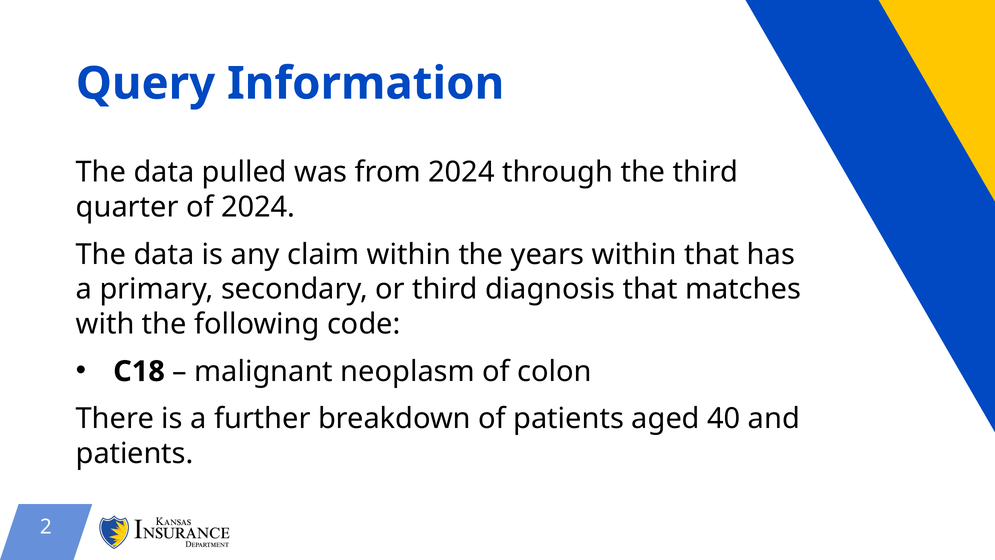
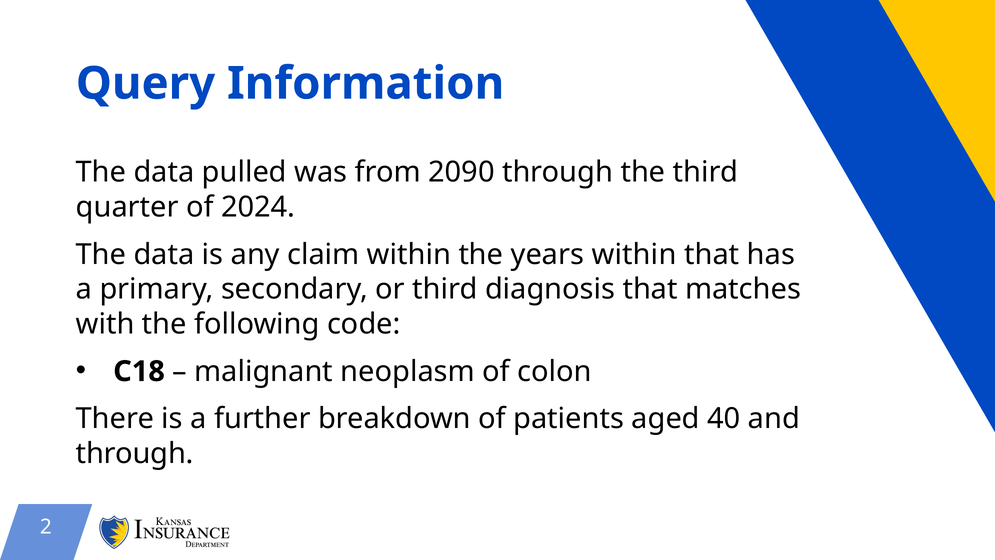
from 2024: 2024 -> 2090
patients at (135, 453): patients -> through
